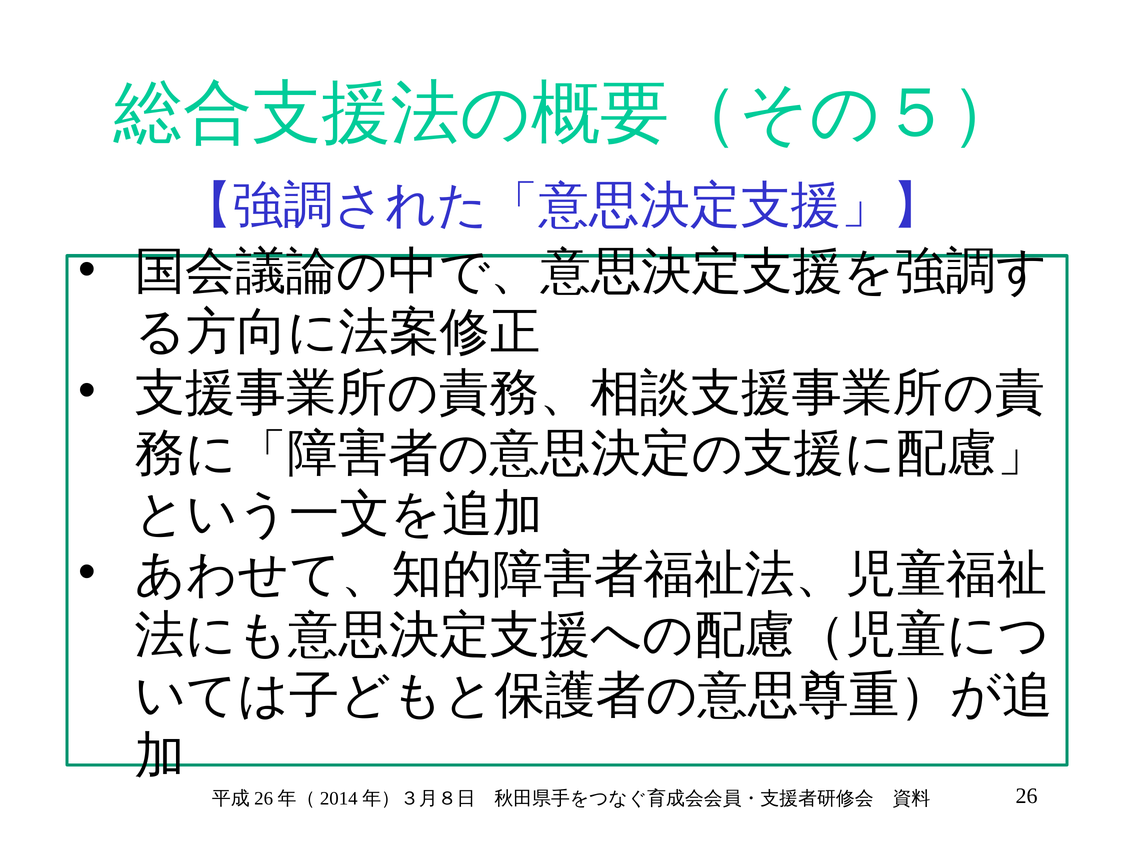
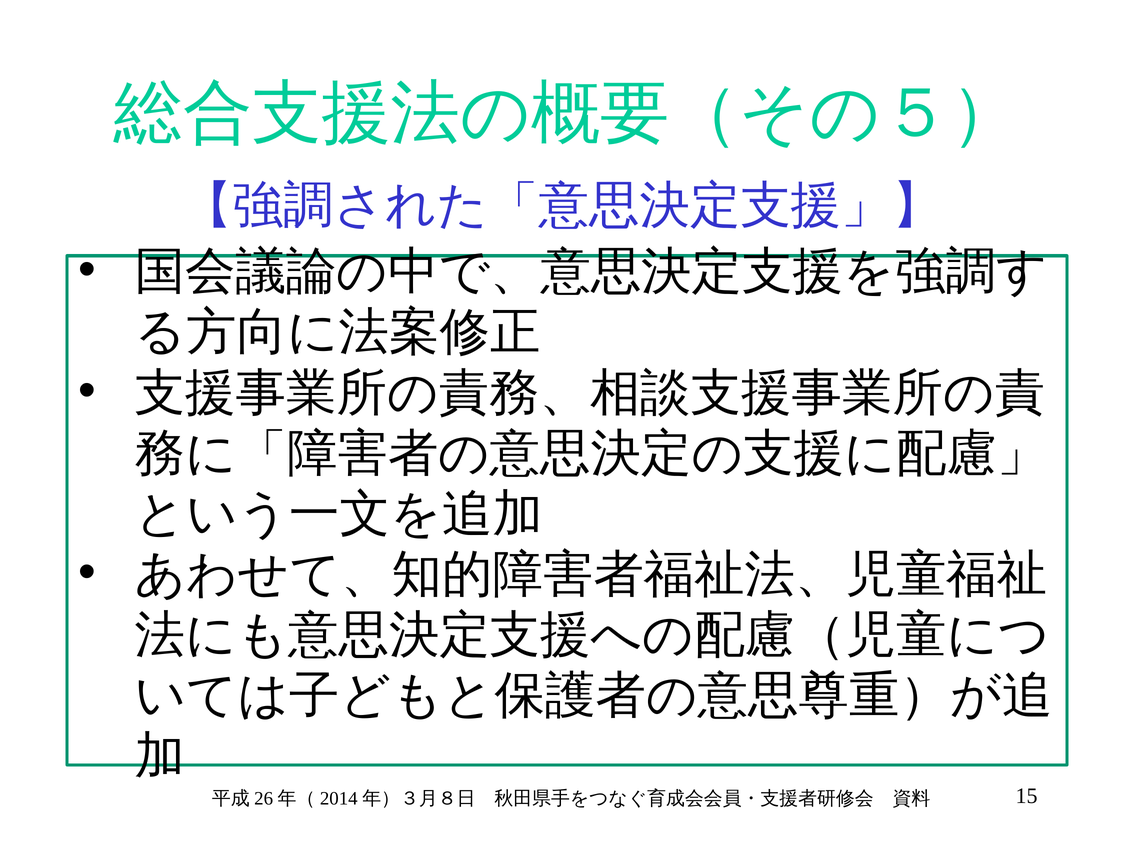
26: 26 -> 15
